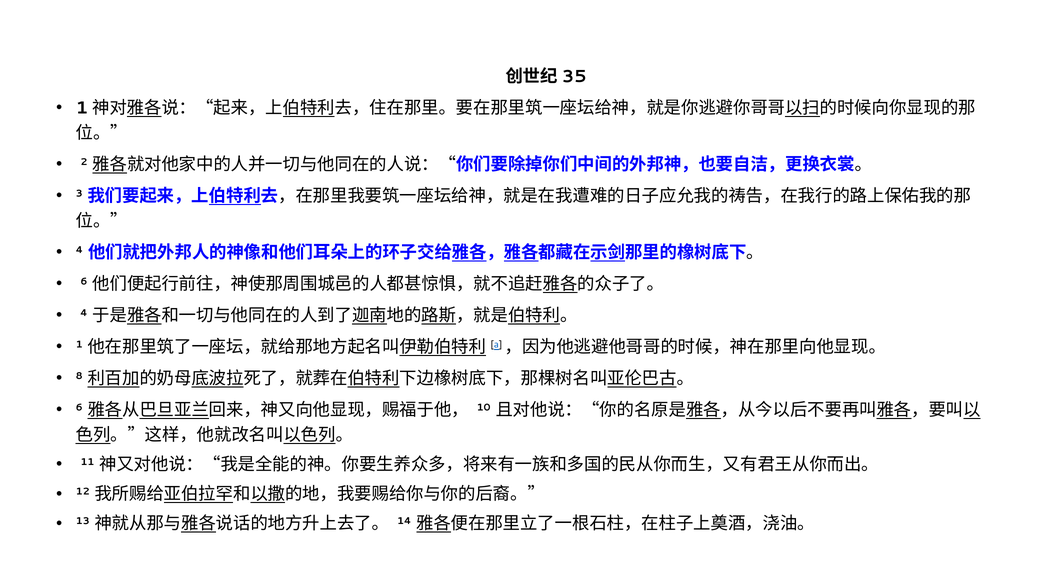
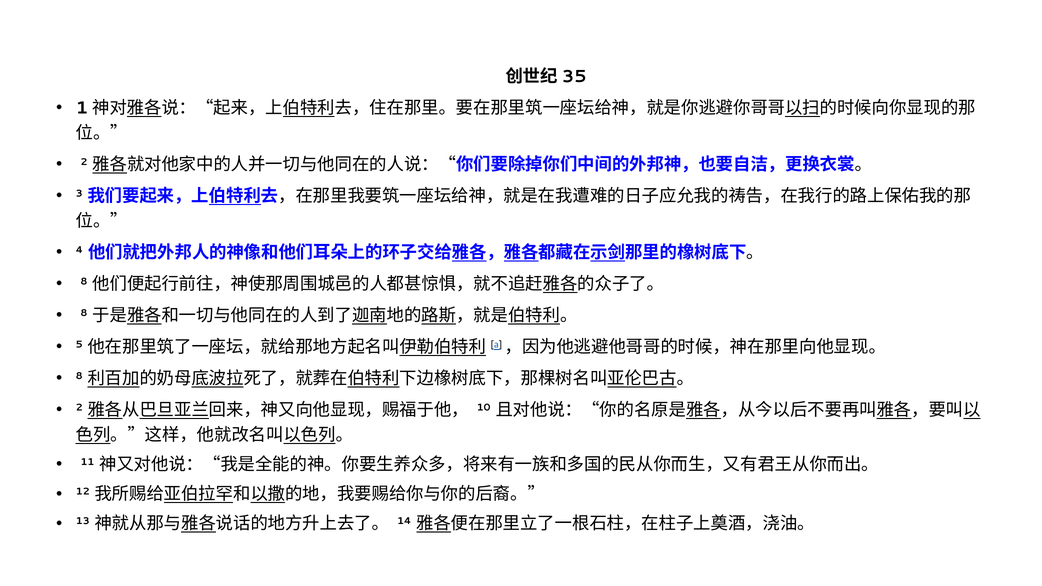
6 at (84, 282): 6 -> 8
4 at (84, 313): 4 -> 8
1: 1 -> 5
6 at (79, 408): 6 -> 2
